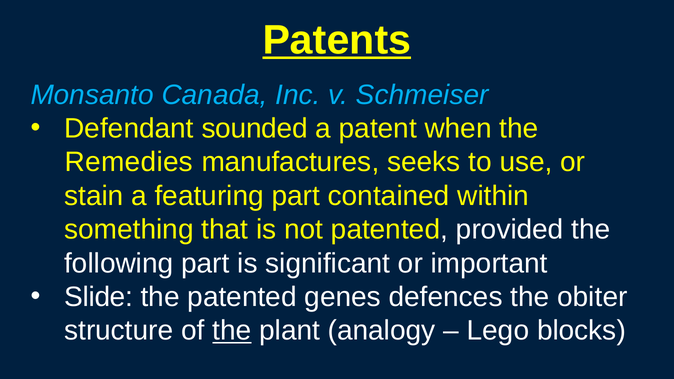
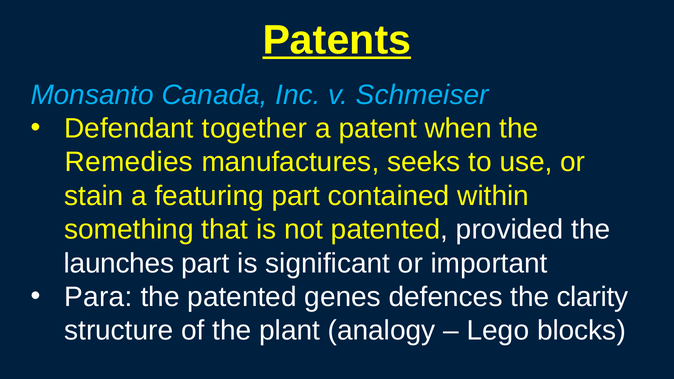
sounded: sounded -> together
following: following -> launches
Slide: Slide -> Para
obiter: obiter -> clarity
the at (232, 331) underline: present -> none
